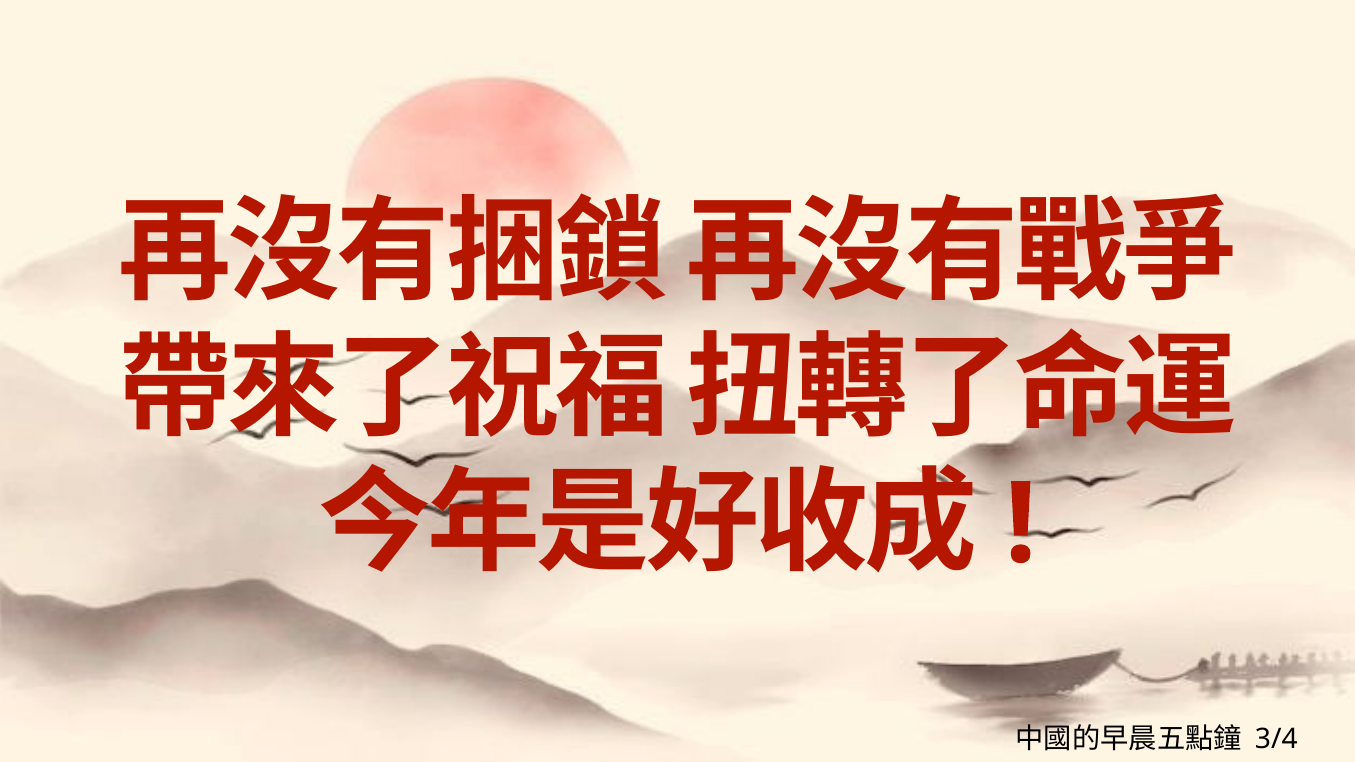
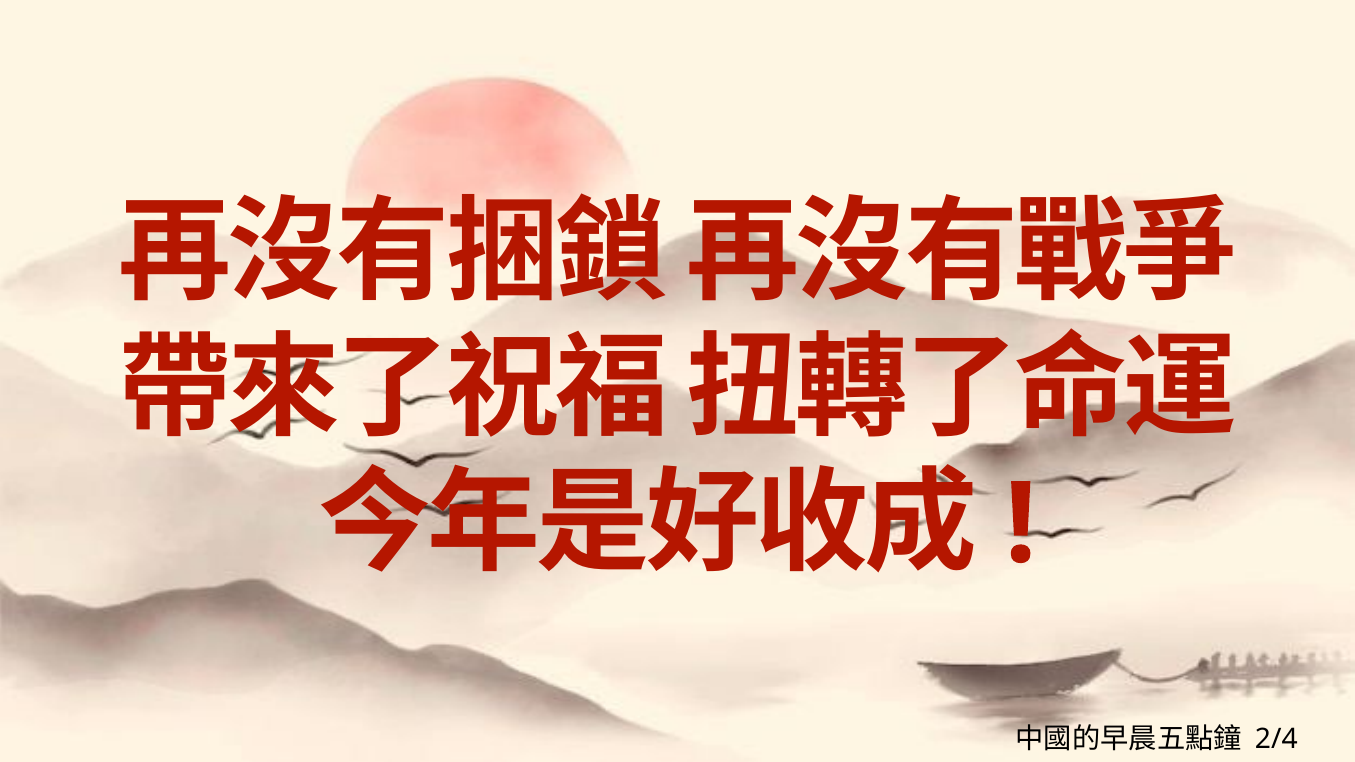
3/4: 3/4 -> 2/4
